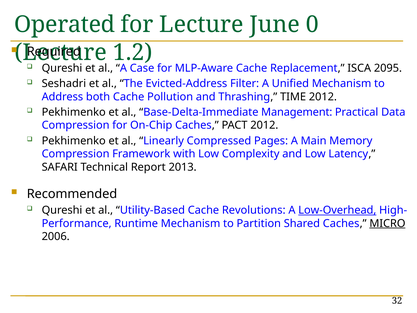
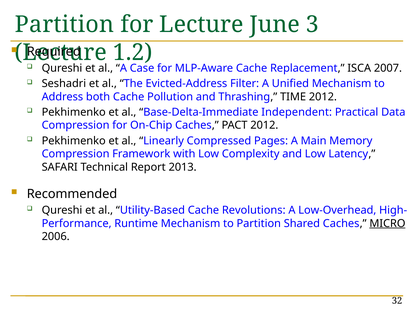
Operated at (65, 25): Operated -> Partition
0: 0 -> 3
2095: 2095 -> 2007
Management: Management -> Independent
Low-Overhead underline: present -> none
